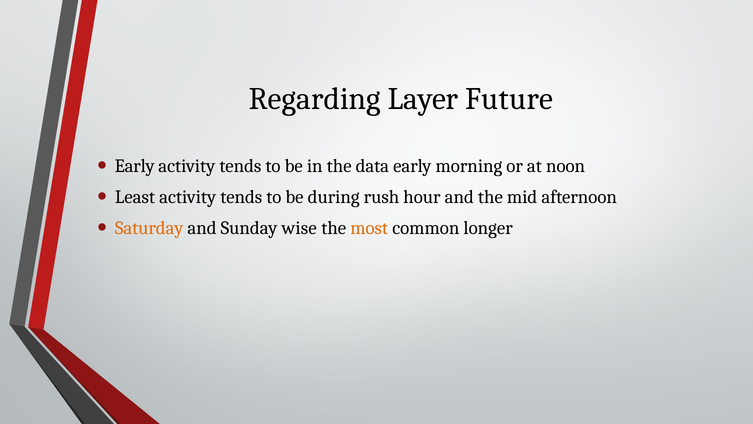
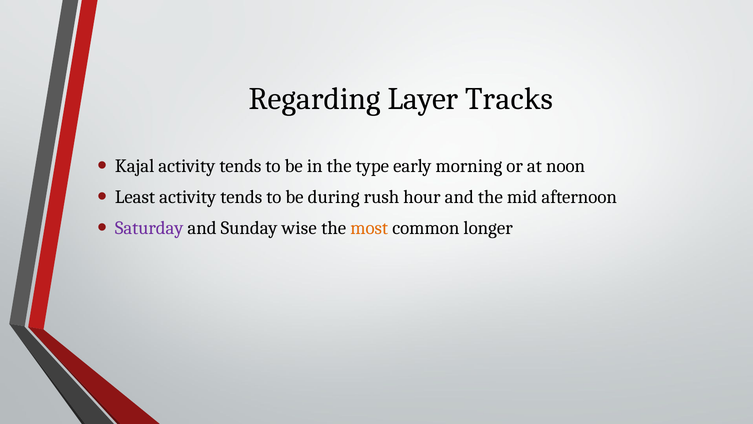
Future: Future -> Tracks
Early at (135, 166): Early -> Kajal
data: data -> type
Saturday colour: orange -> purple
